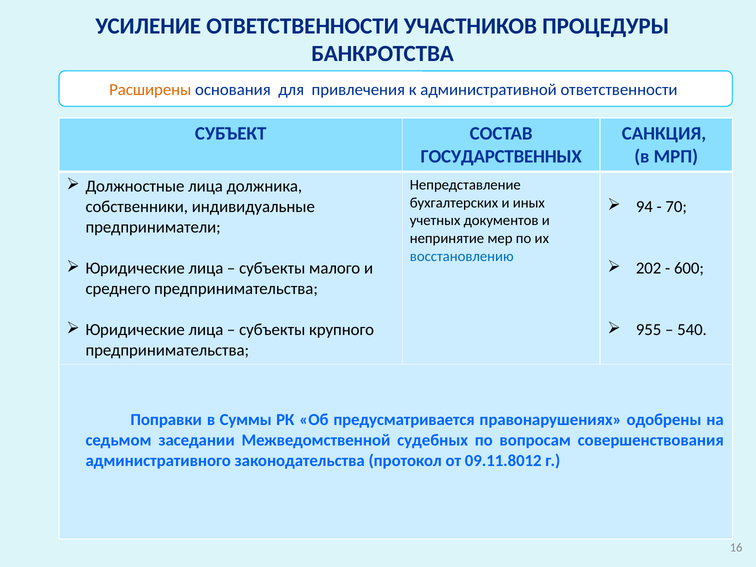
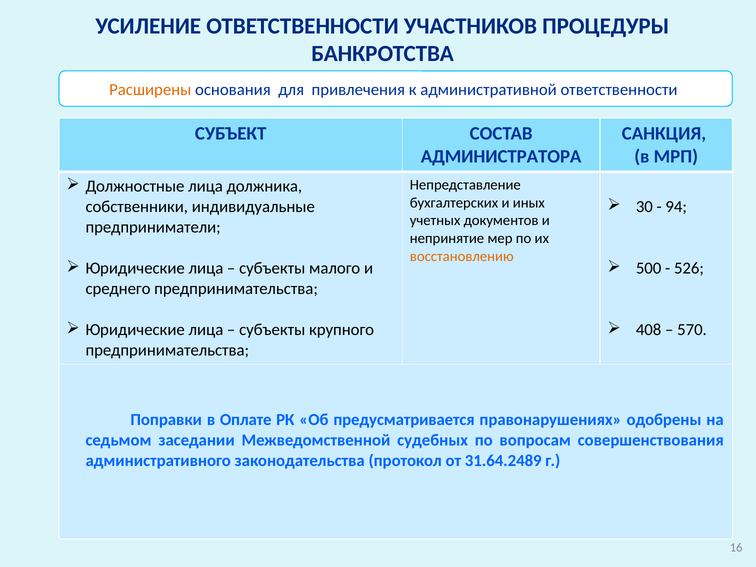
ГОСУДАРСТВЕННЫХ: ГОСУДАРСТВЕННЫХ -> АДМИНИСТРАТОРА
94: 94 -> 30
70: 70 -> 94
восстановлению colour: blue -> orange
202: 202 -> 500
600: 600 -> 526
955: 955 -> 408
540: 540 -> 570
Суммы: Суммы -> Оплате
09.11.8012: 09.11.8012 -> 31.64.2489
